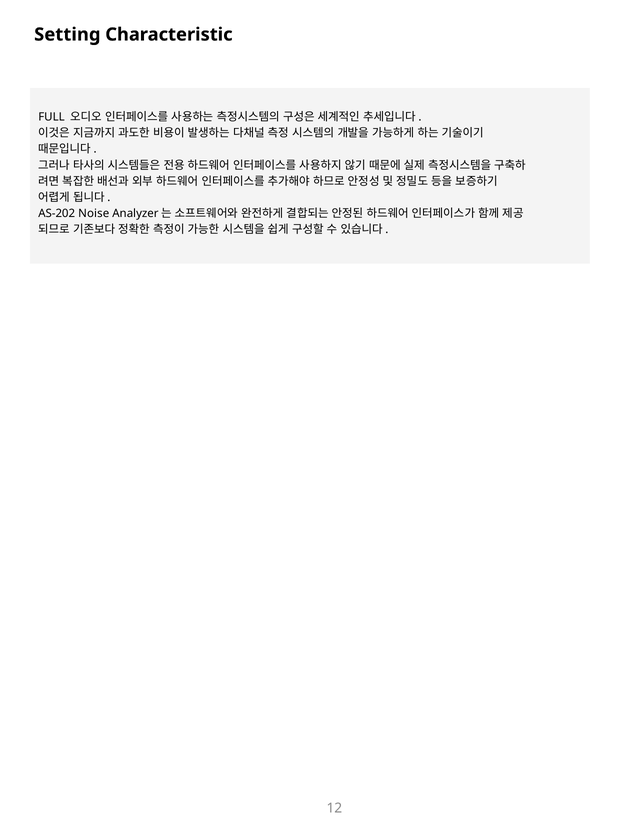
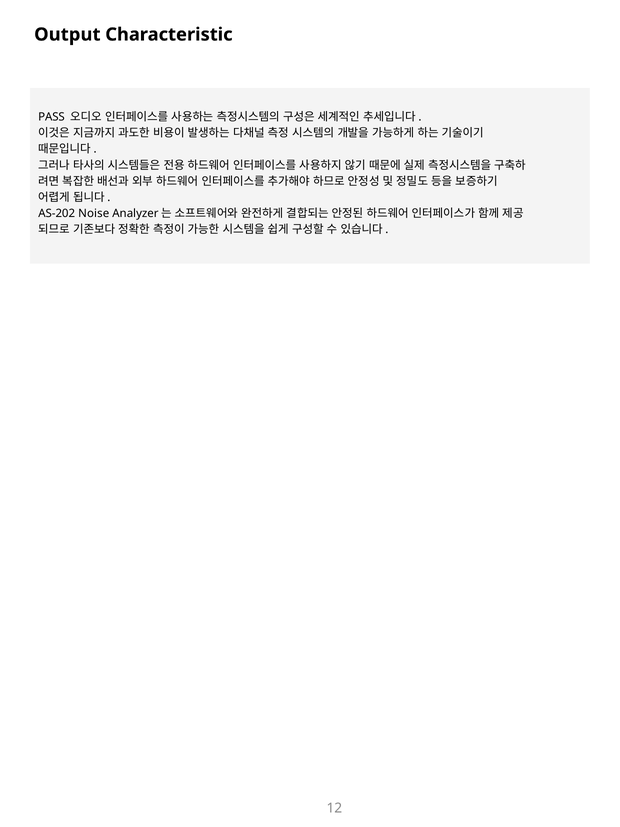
Setting: Setting -> Output
FULL: FULL -> PASS
